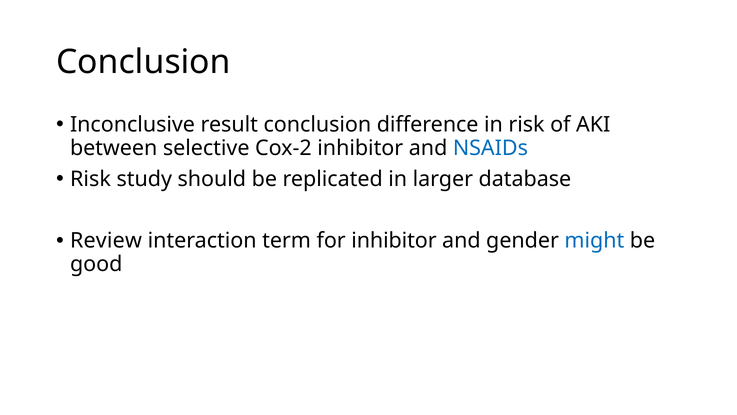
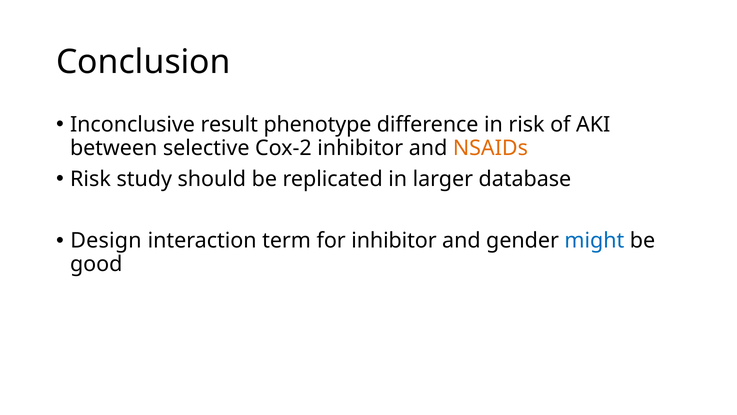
result conclusion: conclusion -> phenotype
NSAIDs colour: blue -> orange
Review: Review -> Design
